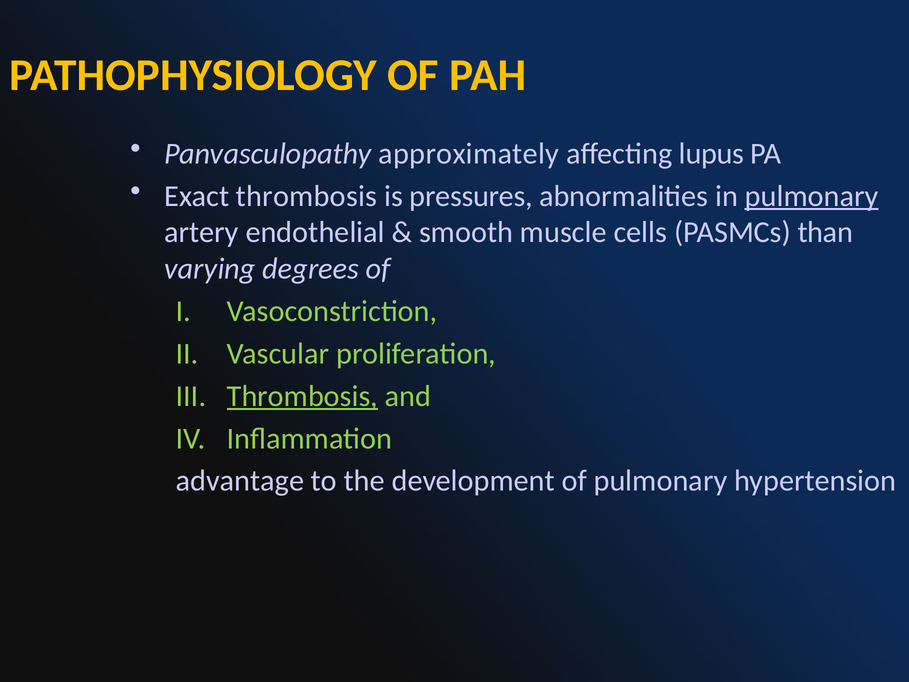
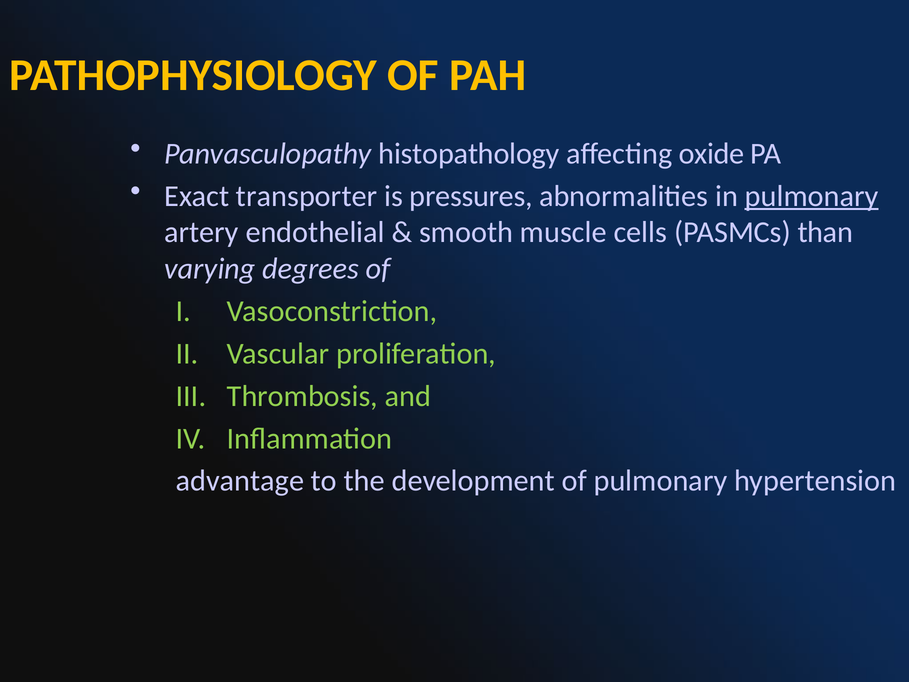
approximately: approximately -> histopathology
lupus: lupus -> oxide
Exact thrombosis: thrombosis -> transporter
Thrombosis at (302, 396) underline: present -> none
